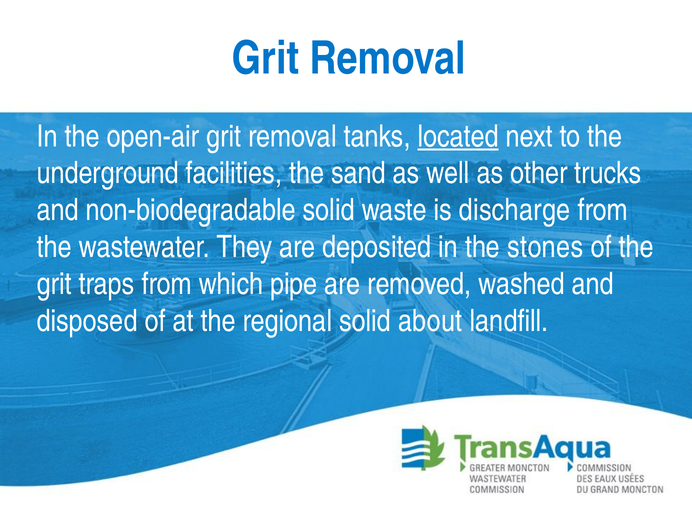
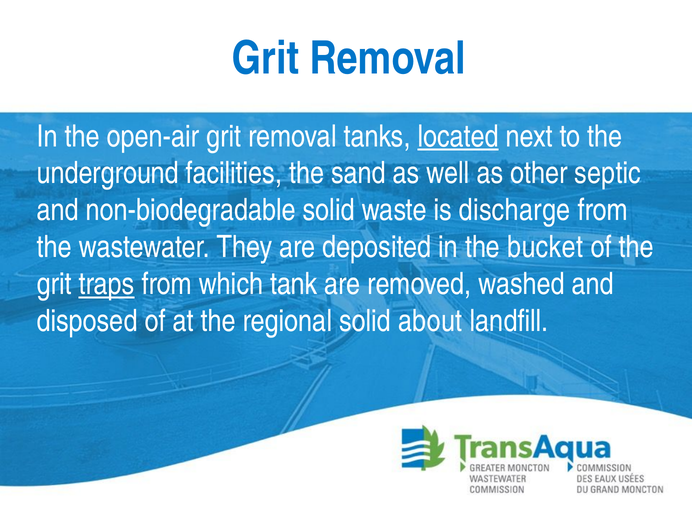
trucks: trucks -> septic
stones: stones -> bucket
traps underline: none -> present
pipe: pipe -> tank
